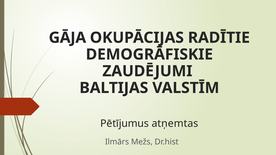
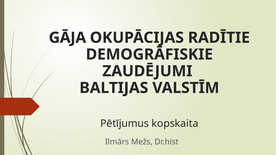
atņemtas: atņemtas -> kopskaita
